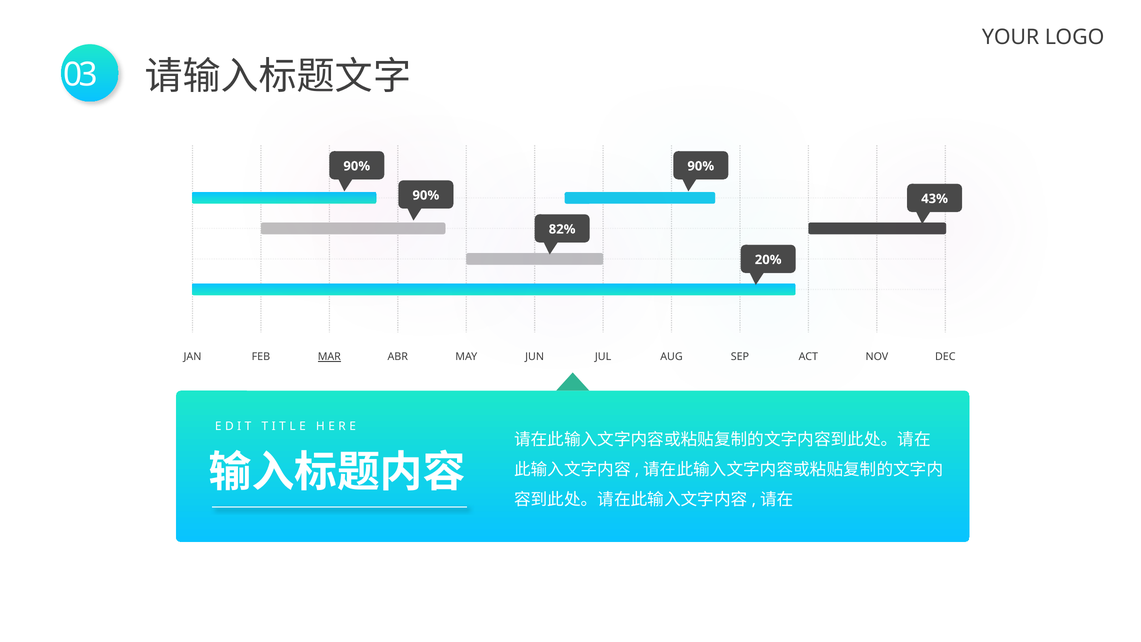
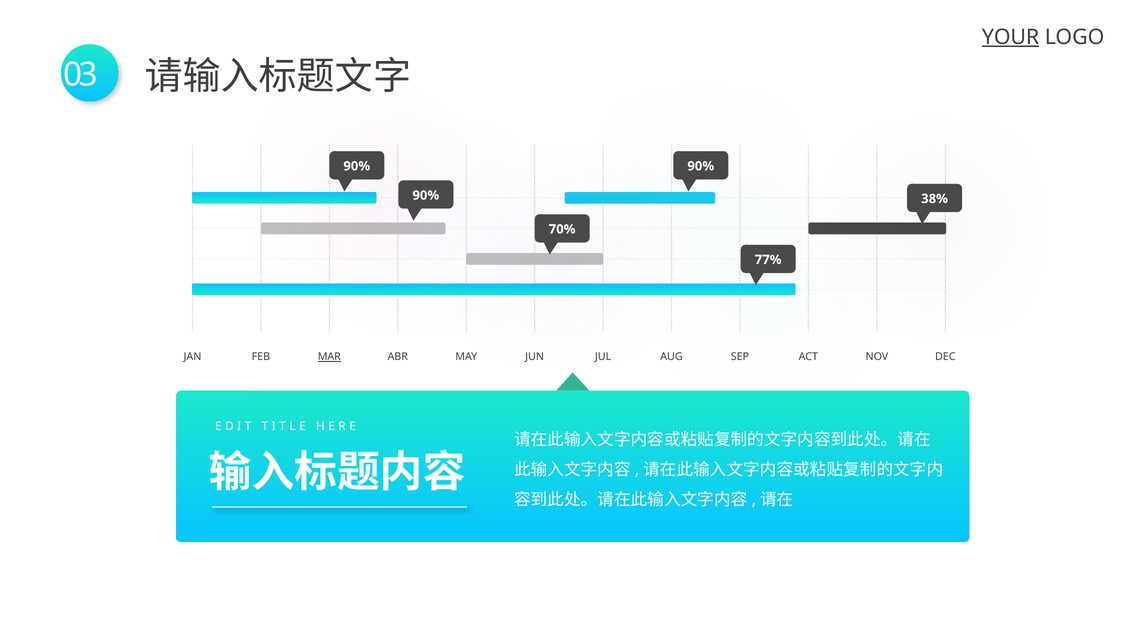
YOUR underline: none -> present
43%: 43% -> 38%
82%: 82% -> 70%
20%: 20% -> 77%
